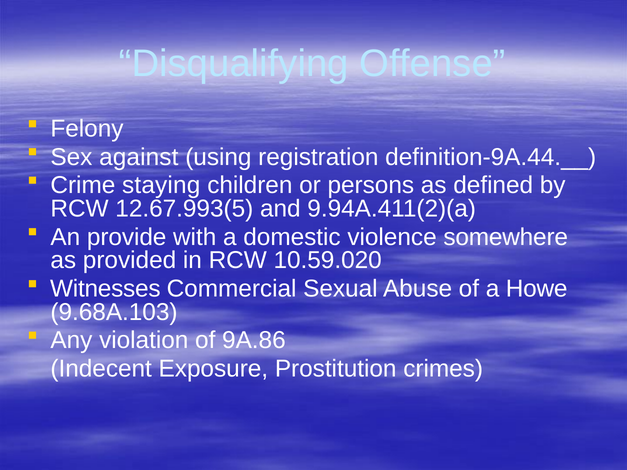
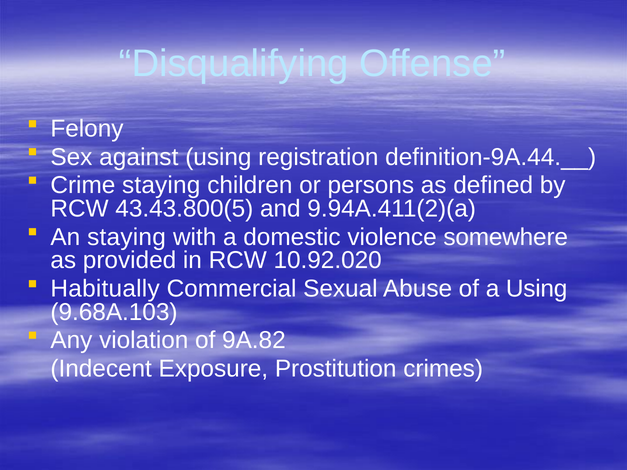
12.67.993(5: 12.67.993(5 -> 43.43.800(5
An provide: provide -> staying
10.59.020: 10.59.020 -> 10.92.020
Witnesses: Witnesses -> Habitually
a Howe: Howe -> Using
9A.86: 9A.86 -> 9A.82
